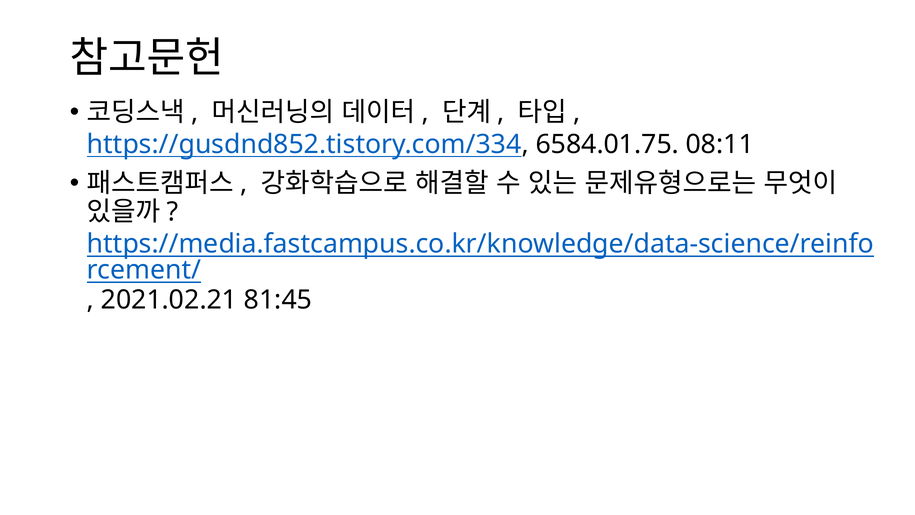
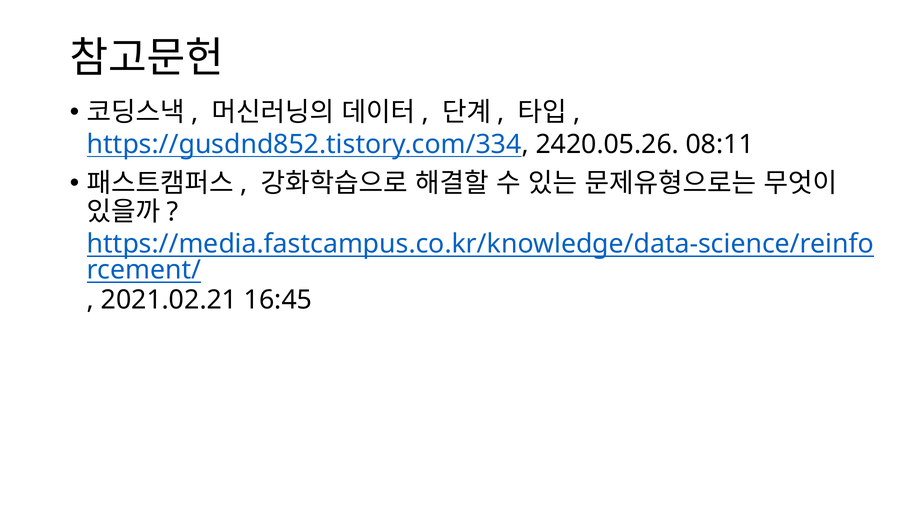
6584.01.75: 6584.01.75 -> 2420.05.26
81:45: 81:45 -> 16:45
